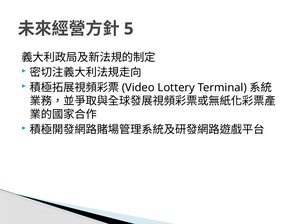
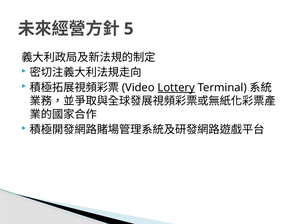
Lottery underline: none -> present
